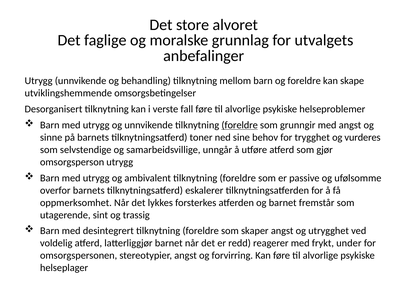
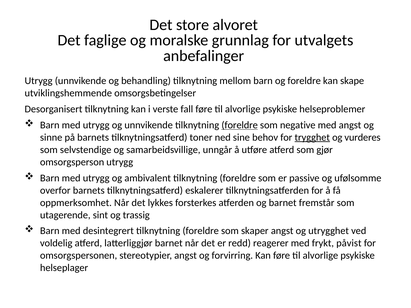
grunngir: grunngir -> negative
trygghet underline: none -> present
under: under -> påvist
